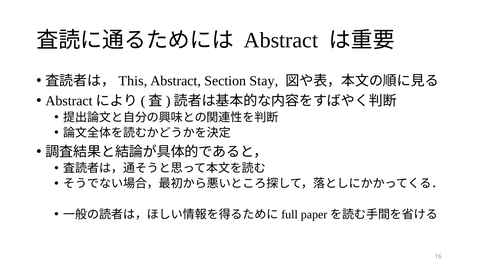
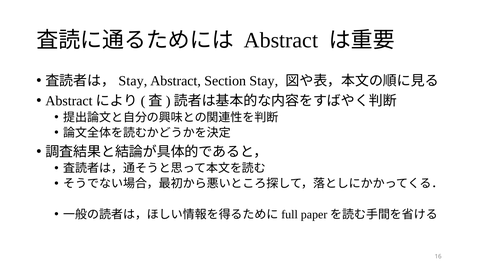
This at (133, 81): This -> Stay
